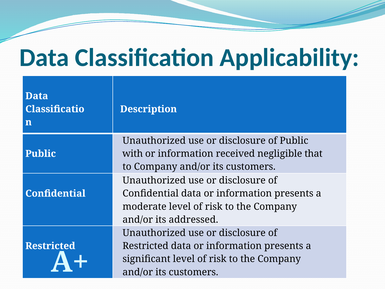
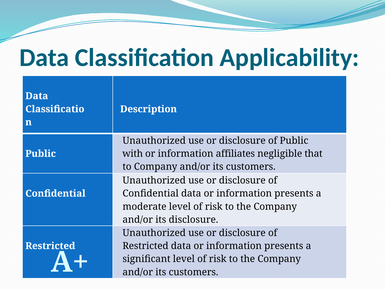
received: received -> affiliates
its addressed: addressed -> disclosure
